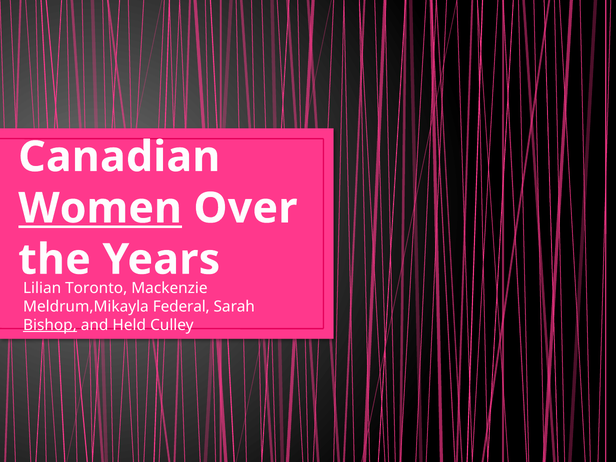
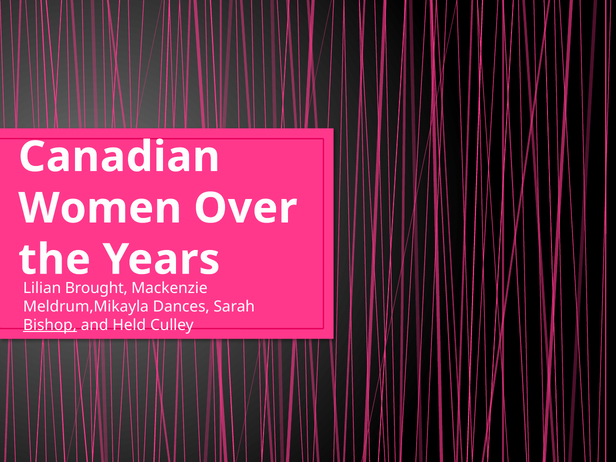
Women underline: present -> none
Toronto: Toronto -> Brought
Federal: Federal -> Dances
